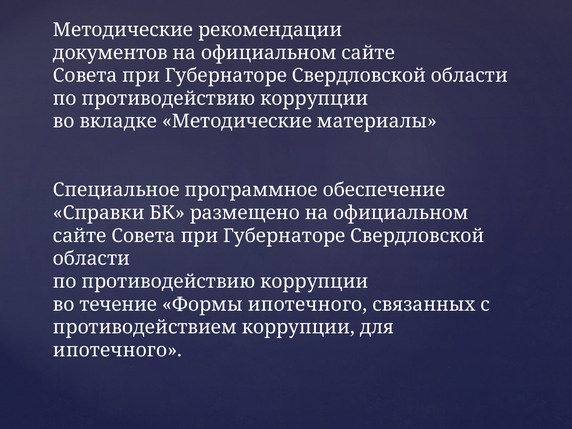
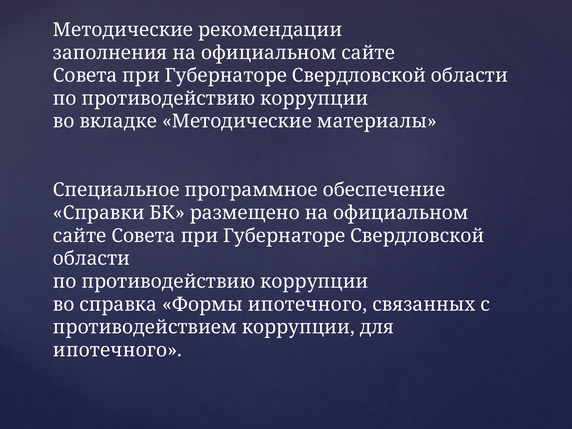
документов: документов -> заполнения
течение: течение -> справка
